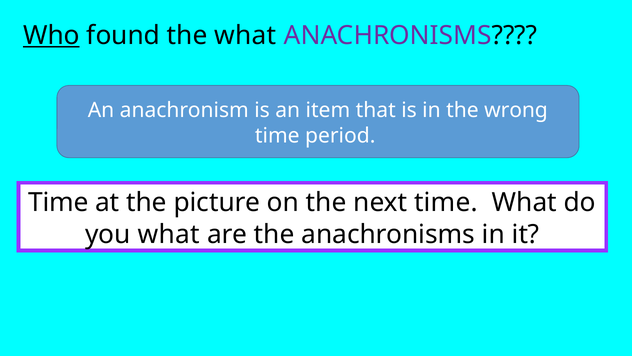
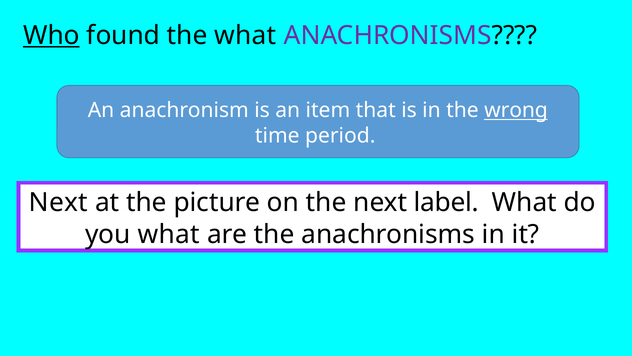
wrong underline: none -> present
Time at (59, 202): Time -> Next
next time: time -> label
